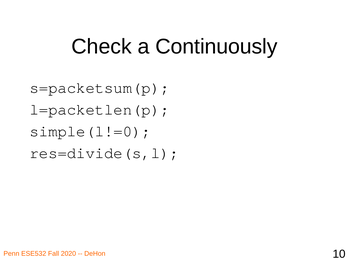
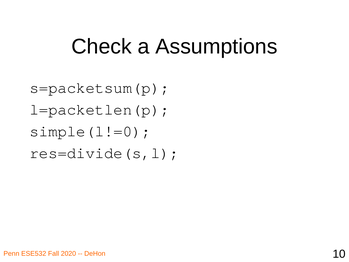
Continuously: Continuously -> Assumptions
